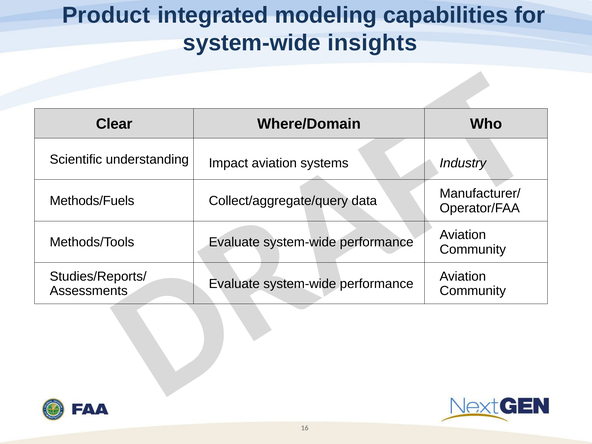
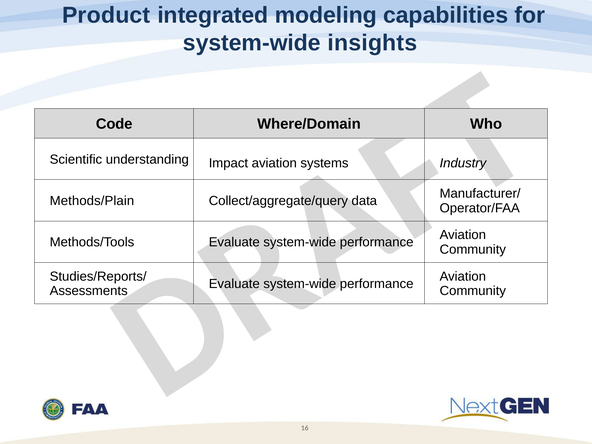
Clear: Clear -> Code
Methods/Fuels: Methods/Fuels -> Methods/Plain
